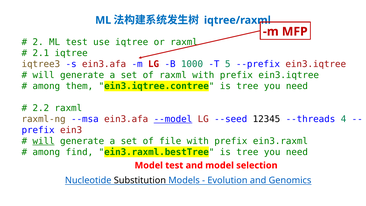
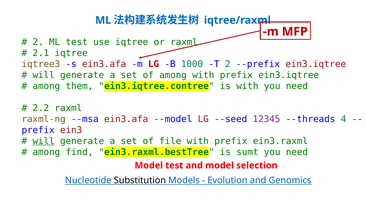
T 5: 5 -> 2
of raxml: raxml -> among
ein3.iqtree.contree is tree: tree -> with
--model underline: present -> none
12345 colour: black -> purple
ein3.raxml.bestTree is tree: tree -> sumt
